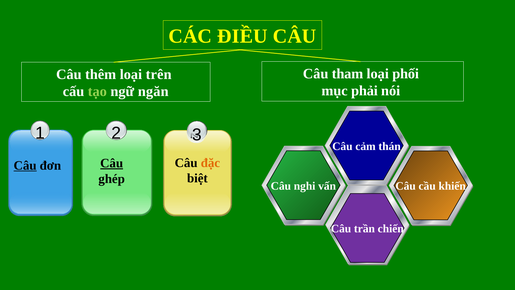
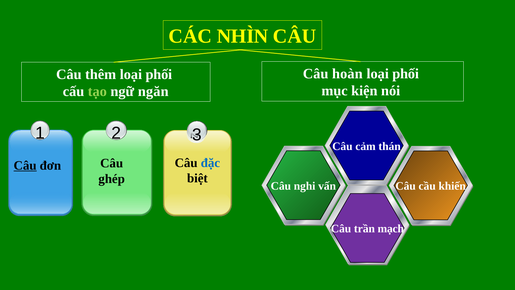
ĐIỀU: ĐIỀU -> NHÌN
tham: tham -> hoàn
trên at (159, 74): trên -> phối
phải: phải -> kiện
đặc colour: orange -> blue
Câu at (112, 163) underline: present -> none
chiến: chiến -> mạch
